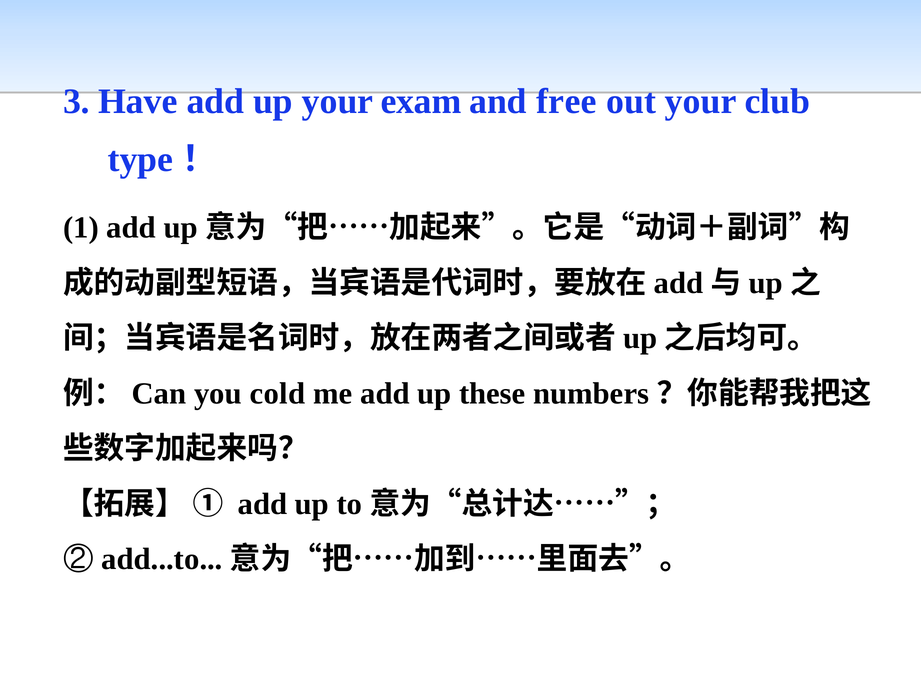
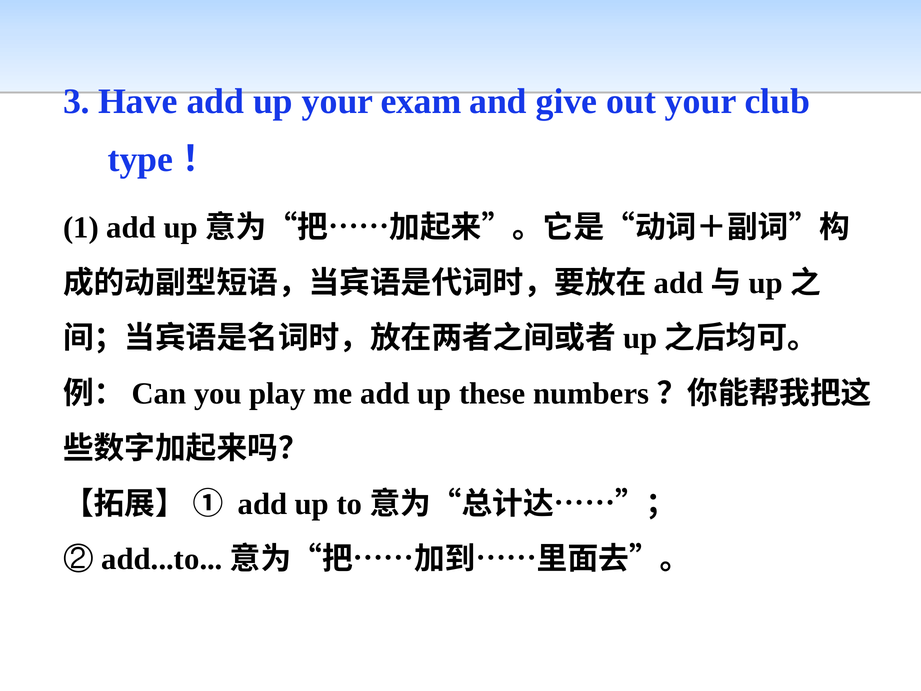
free: free -> give
cold: cold -> play
